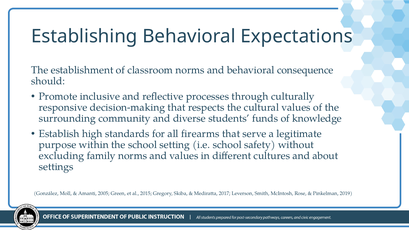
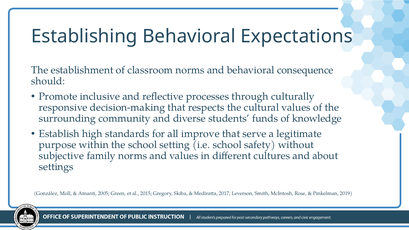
firearms: firearms -> improve
excluding: excluding -> subjective
